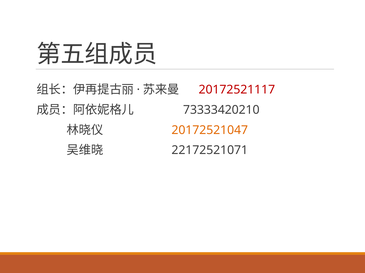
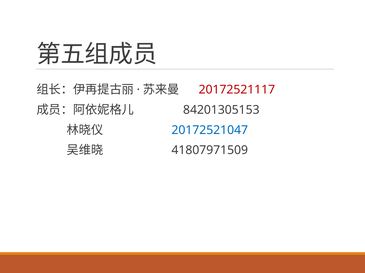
73333420210: 73333420210 -> 84201305153
20172521047 colour: orange -> blue
22172521071: 22172521071 -> 41807971509
